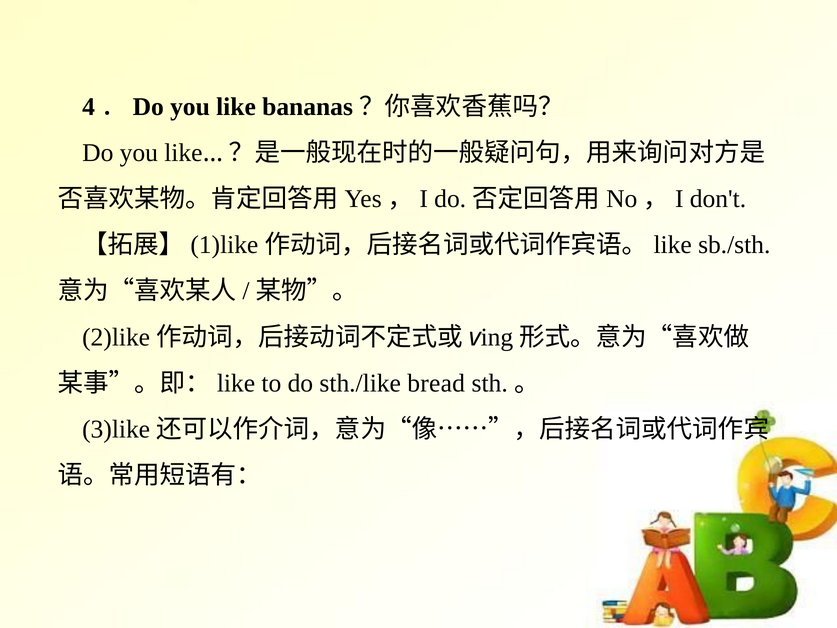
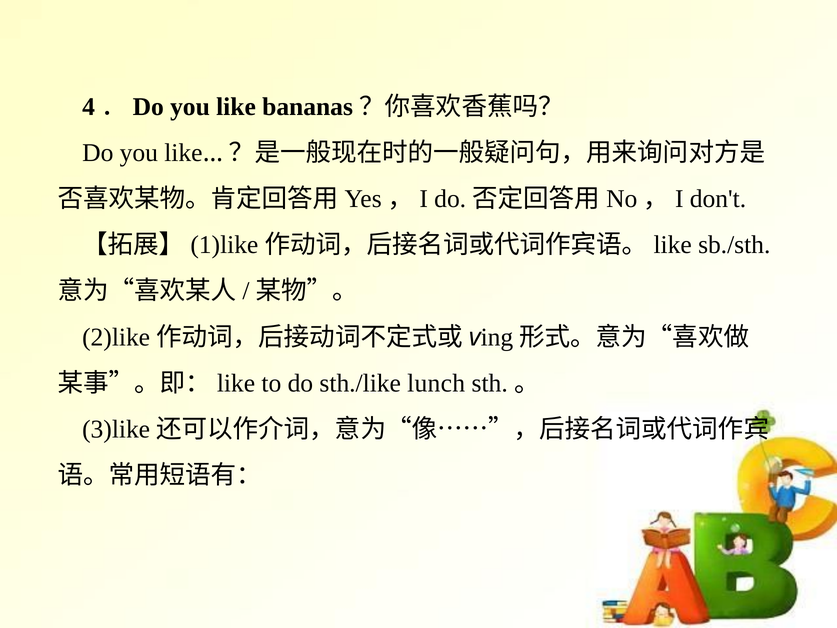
bread: bread -> lunch
